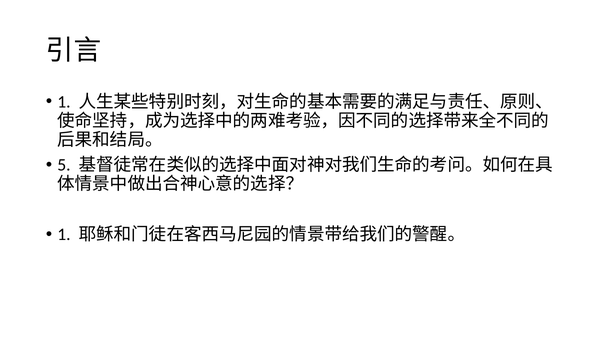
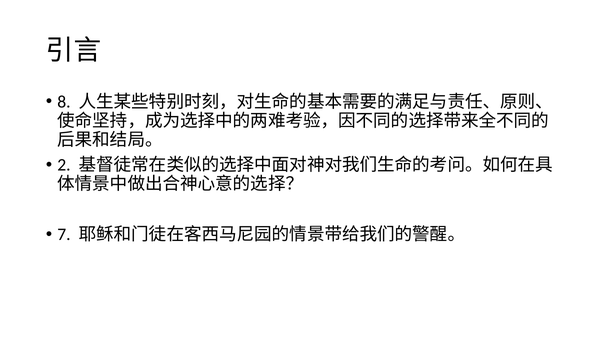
1 at (64, 102): 1 -> 8
5: 5 -> 2
1 at (64, 235): 1 -> 7
